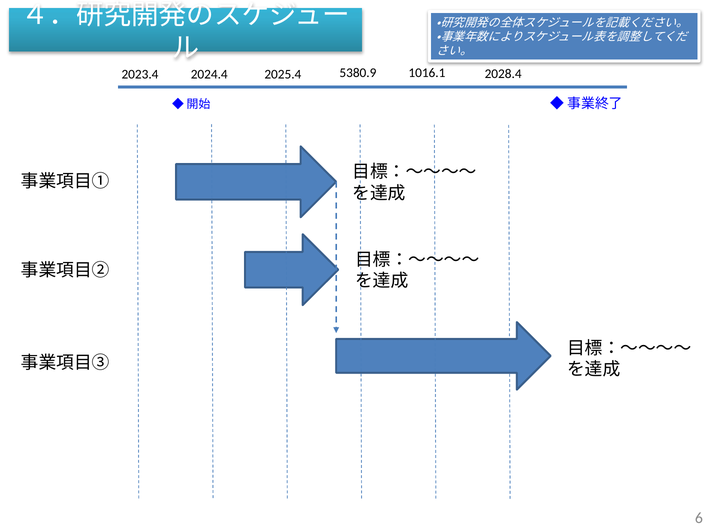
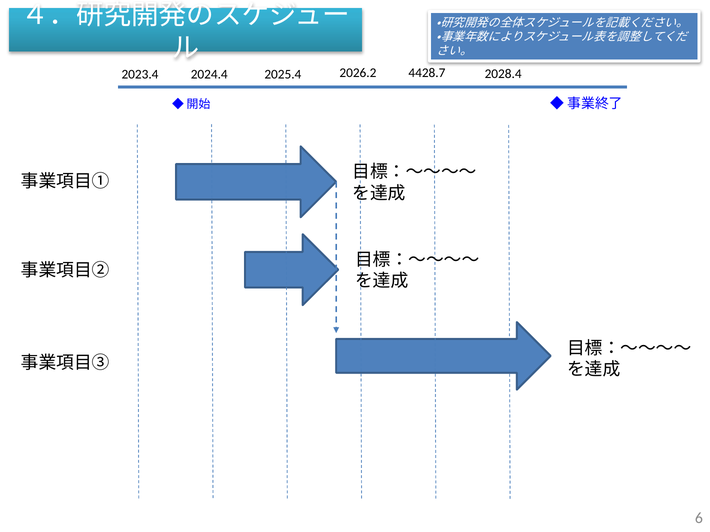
5380.9: 5380.9 -> 2026.2
1016.1: 1016.1 -> 4428.7
